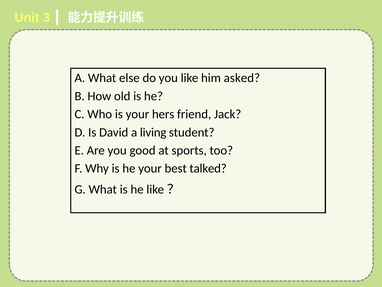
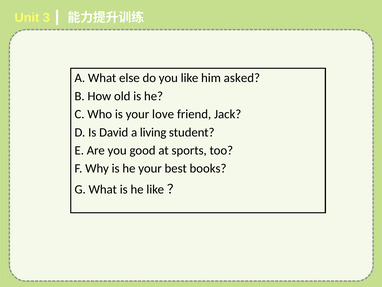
hers: hers -> love
talked: talked -> books
